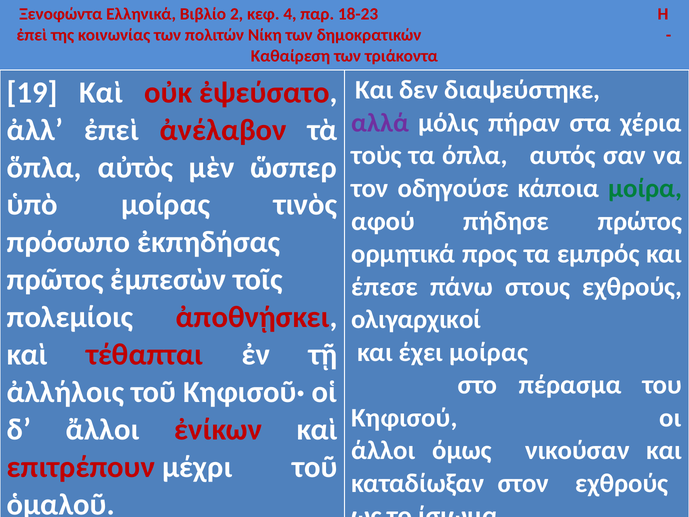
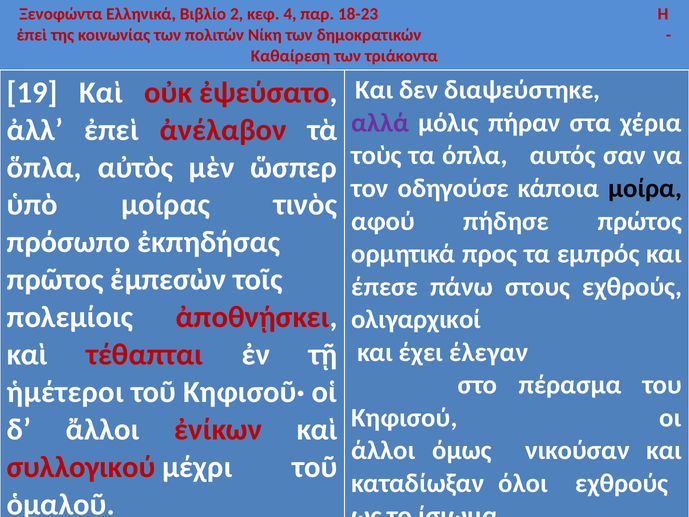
μοίρα colour: green -> black
έχει μοίρας: μοίρας -> έλεγαν
ἀλλήλοις: ἀλλήλοις -> ἡμέτεροι
επιτρέπουν: επιτρέπουν -> συλλογικού
στον: στον -> όλοι
